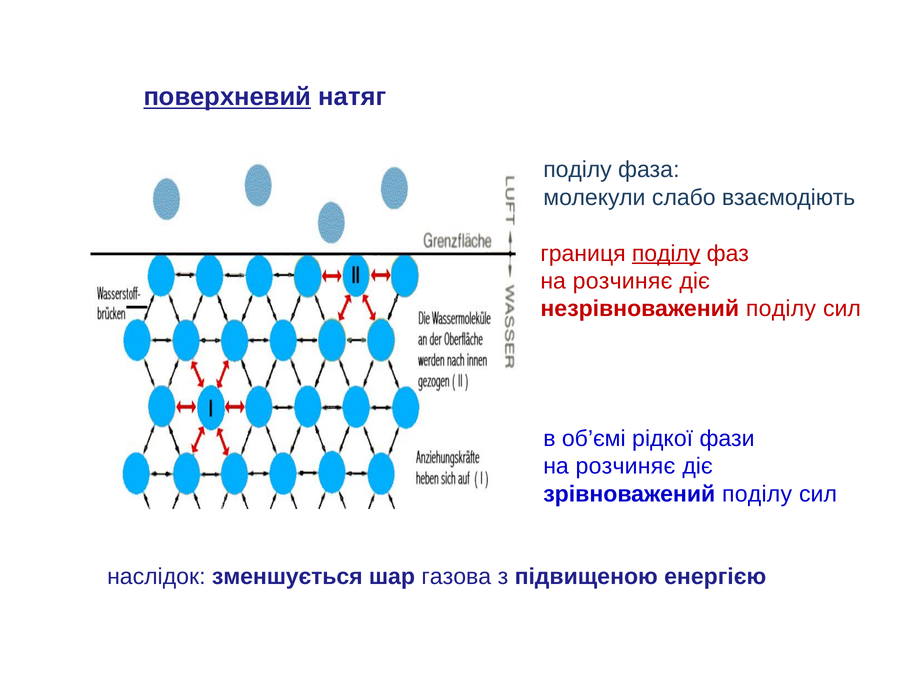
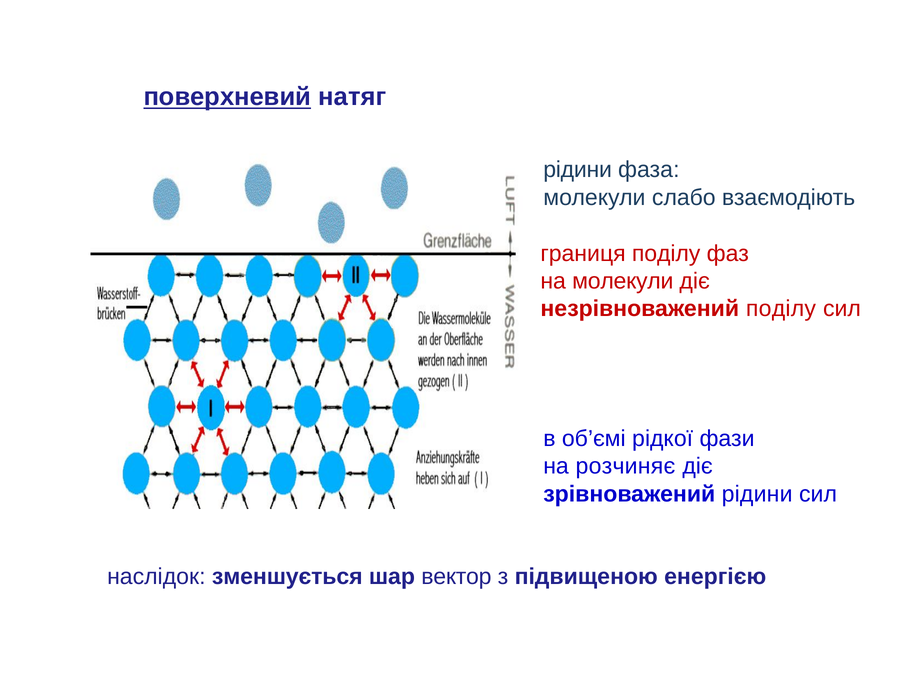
поділу at (578, 170): поділу -> рідини
поділу at (666, 254) underline: present -> none
розчиняє at (623, 281): розчиняє -> молекули
зрівноважений поділу: поділу -> рідини
газова: газова -> вектор
